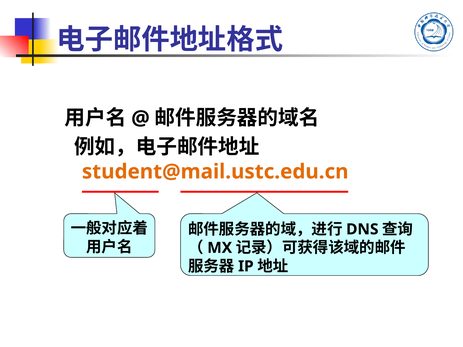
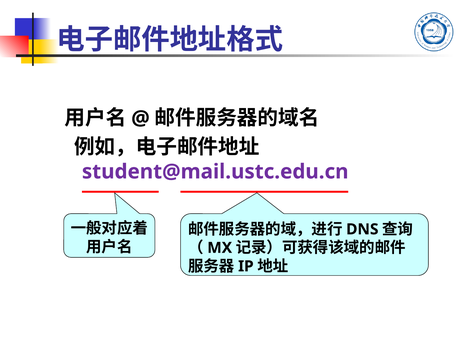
student@mail.ustc.edu.cn colour: orange -> purple
